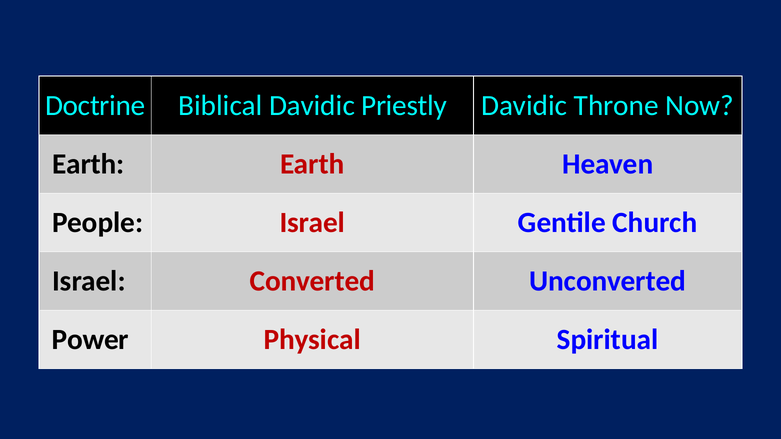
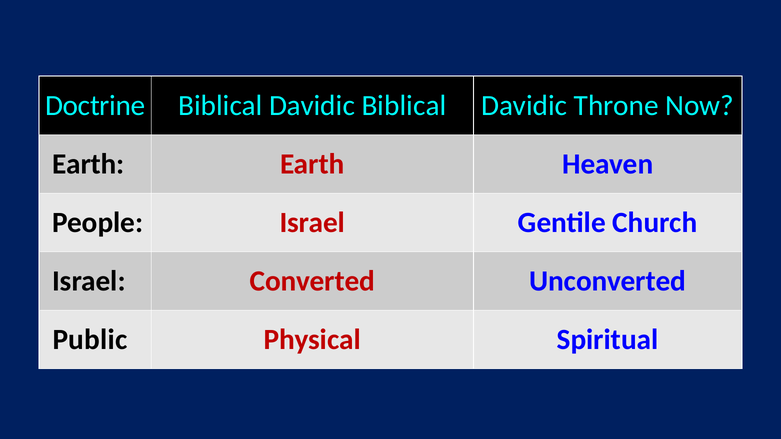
Davidic Priestly: Priestly -> Biblical
Power: Power -> Public
